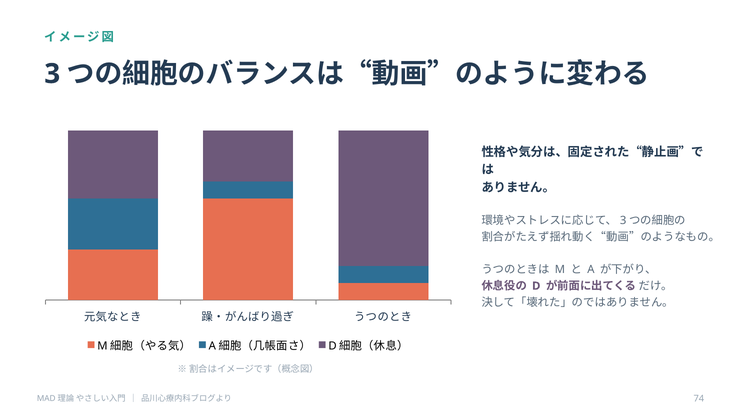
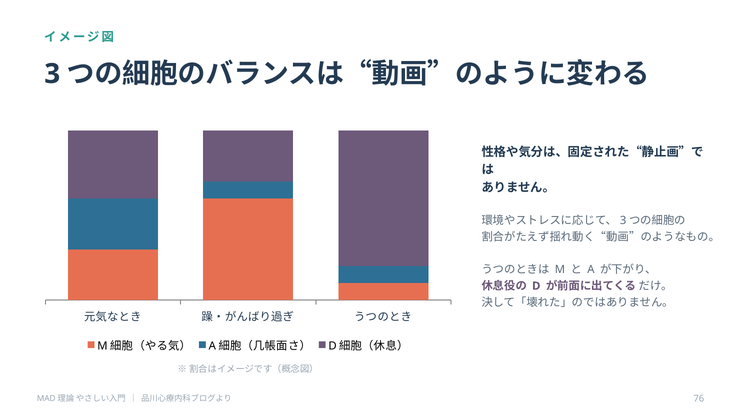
74: 74 -> 76
